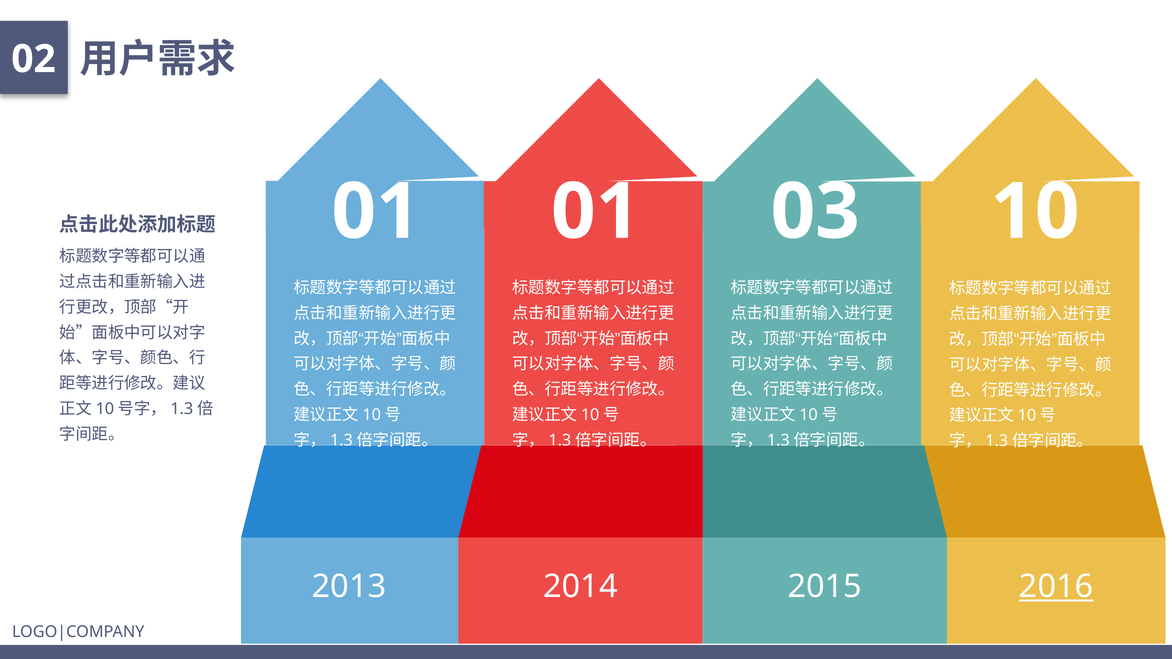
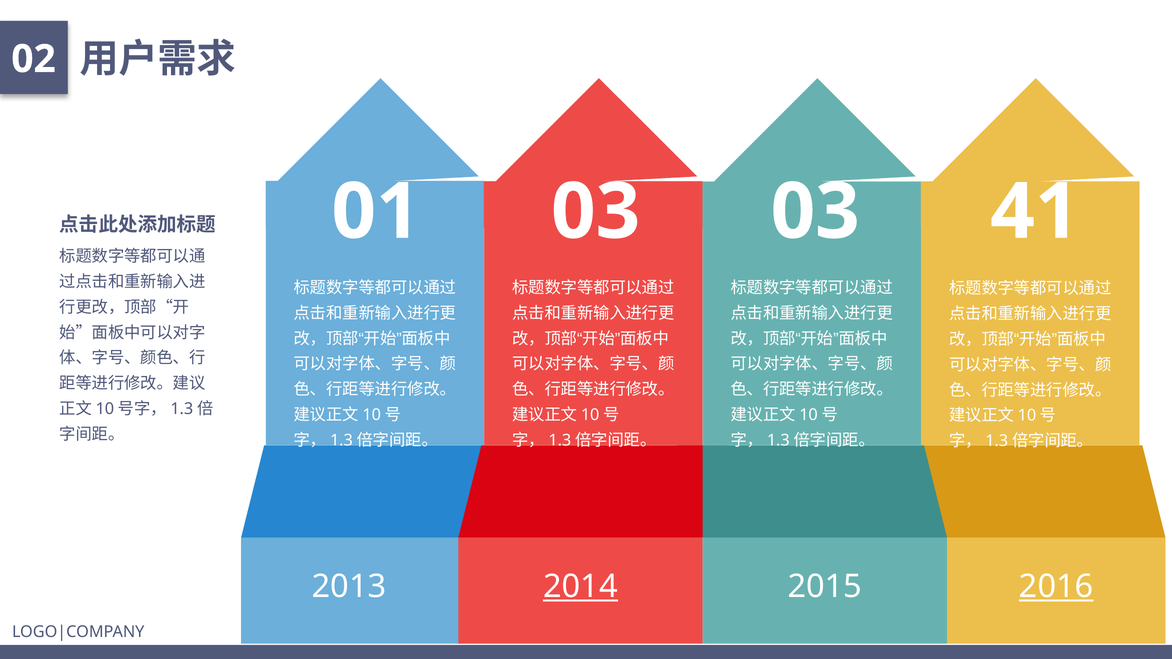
01 01: 01 -> 03
10: 10 -> 41
2014 underline: none -> present
